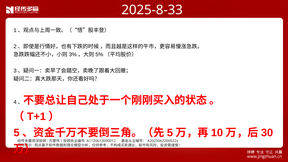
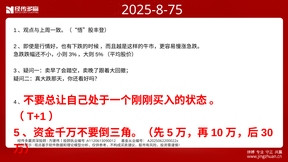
2025-8-33: 2025-8-33 -> 2025-8-75
